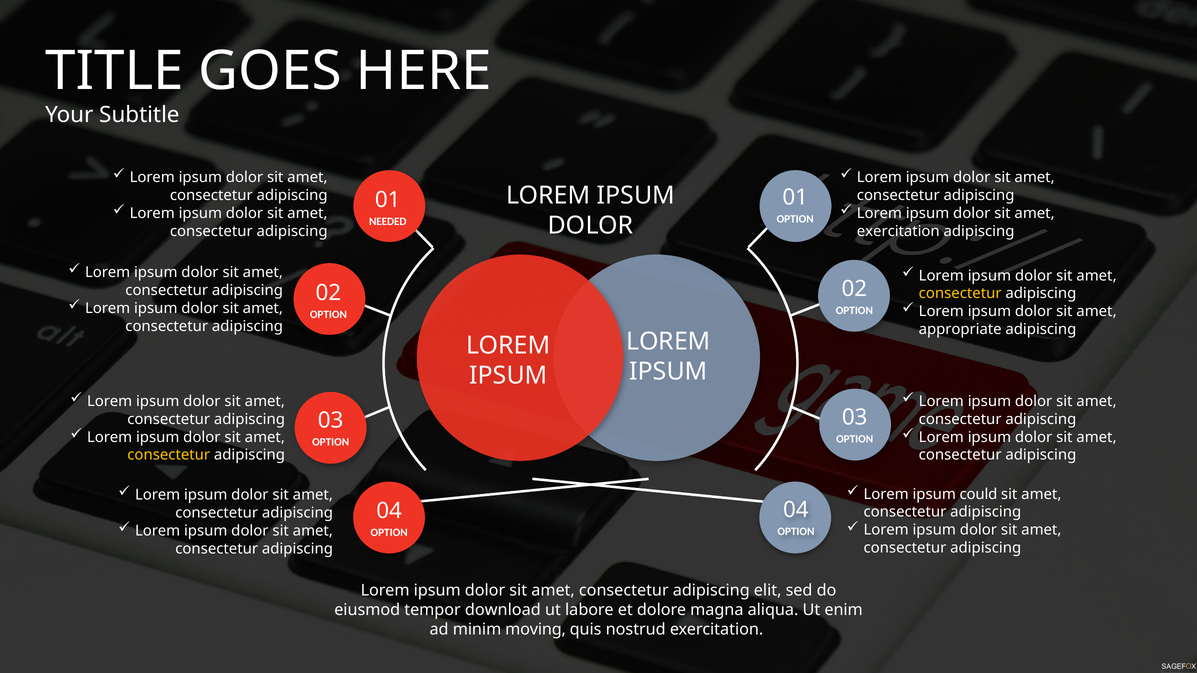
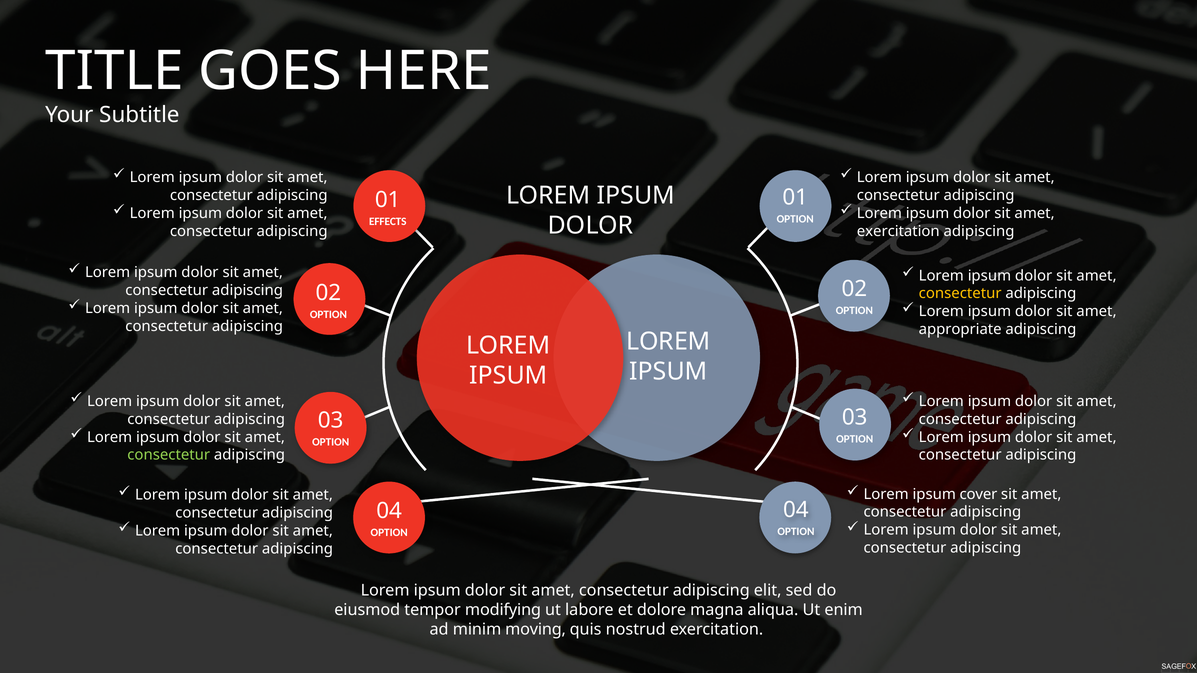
NEEDED: NEEDED -> EFFECTS
consectetur at (169, 455) colour: yellow -> light green
could: could -> cover
download: download -> modifying
